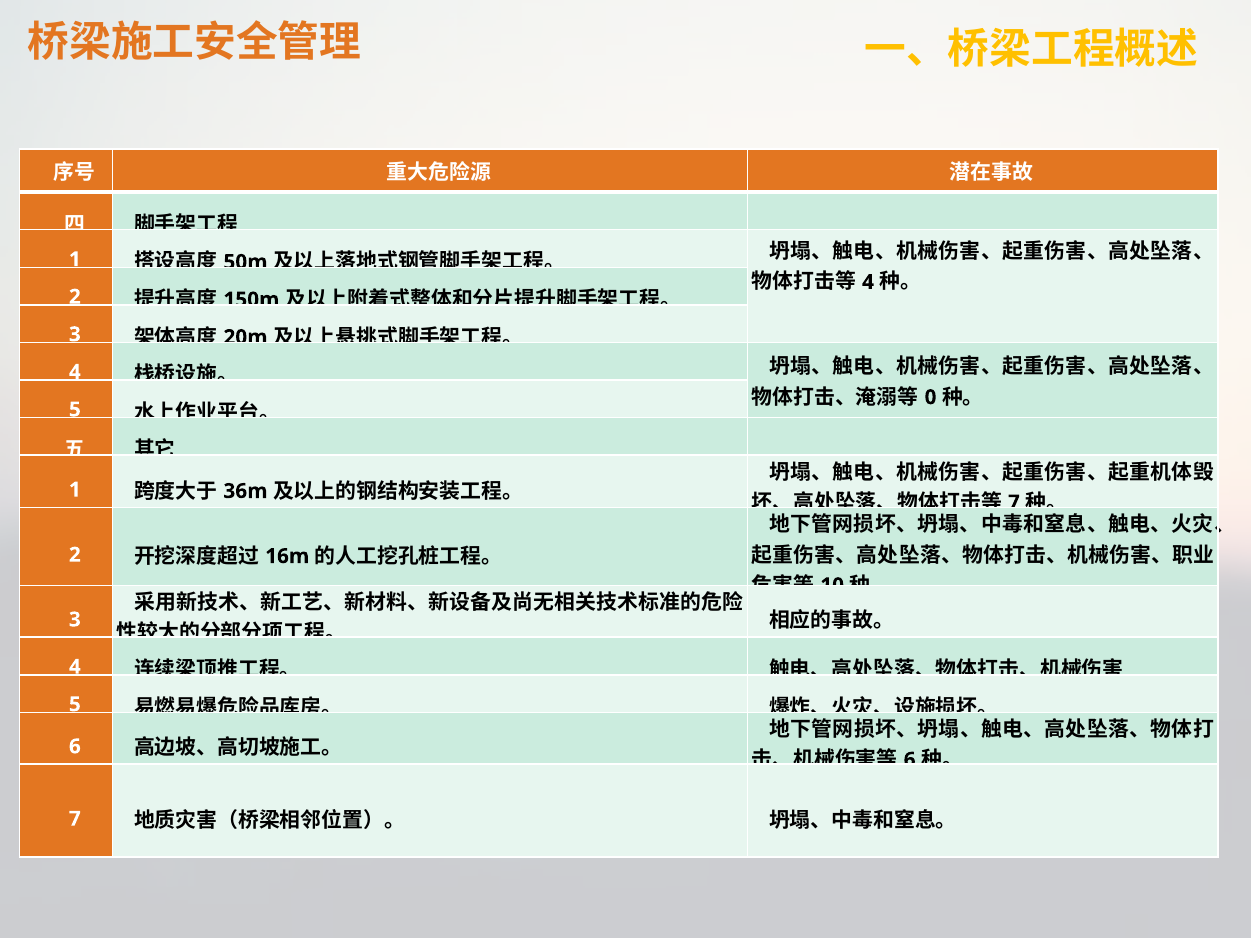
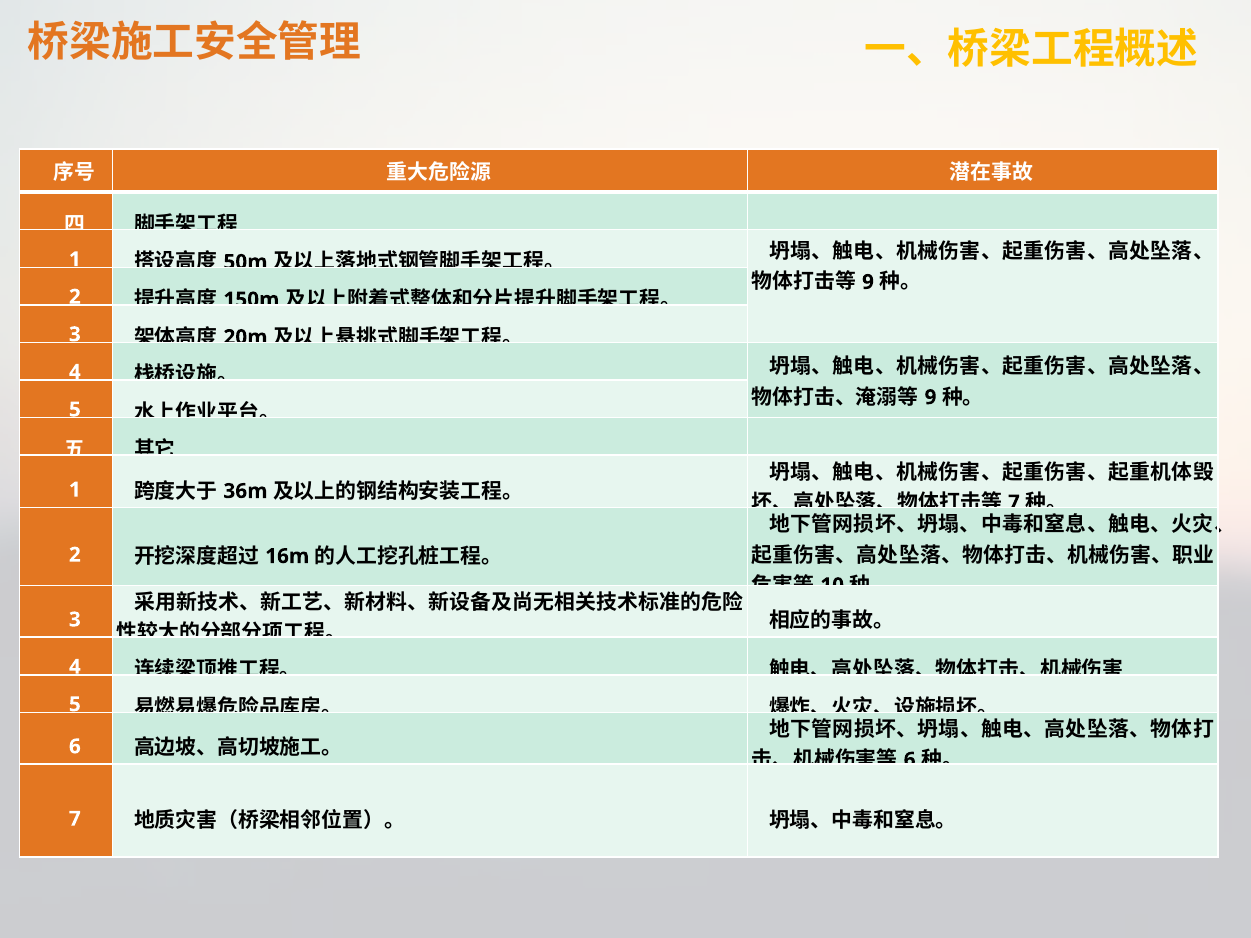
4 at (868, 282): 4 -> 9
0 at (931, 397): 0 -> 9
